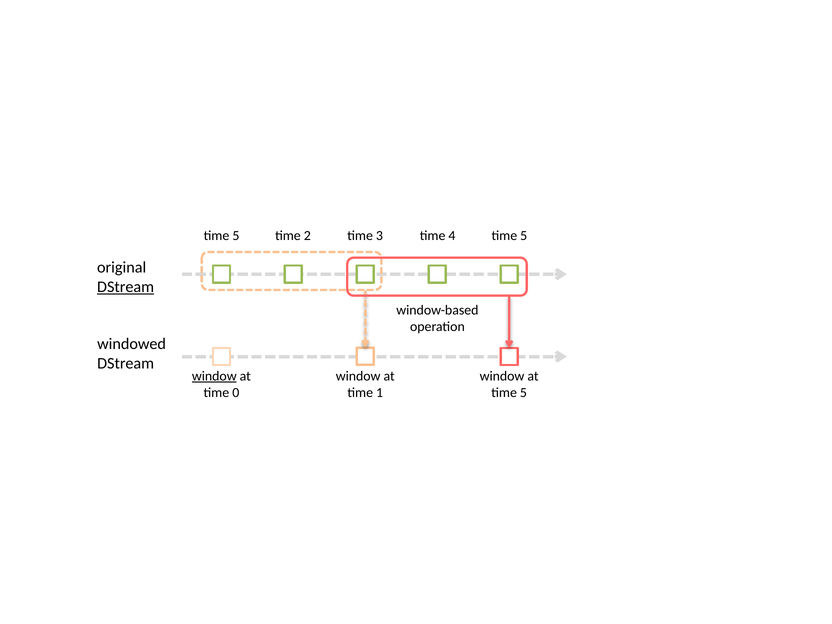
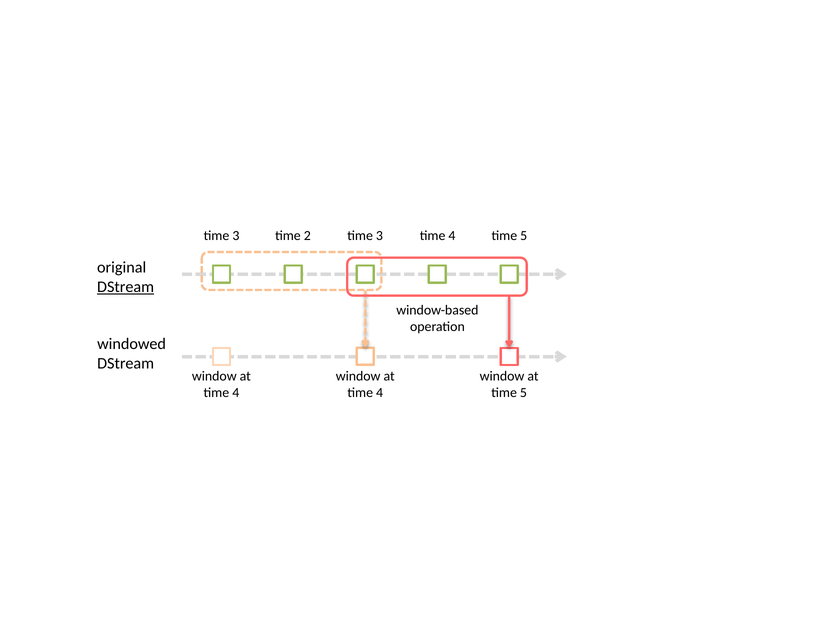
5 at (236, 236): 5 -> 3
window at (214, 376) underline: present -> none
0 at (236, 393): 0 -> 4
1 at (380, 393): 1 -> 4
